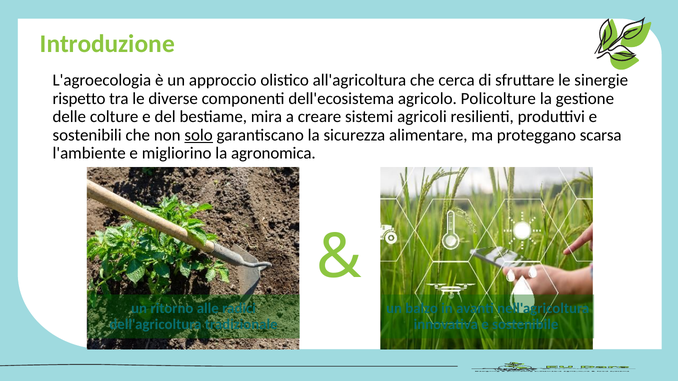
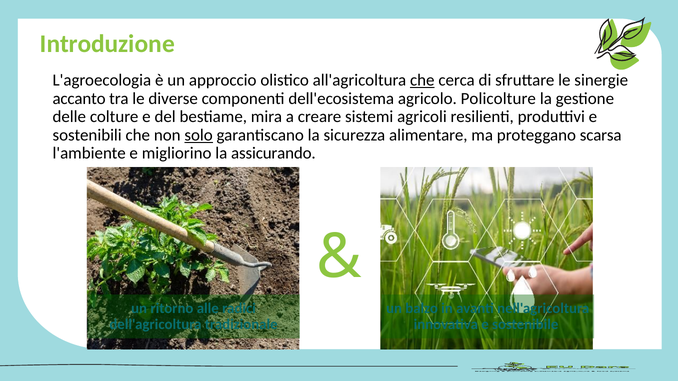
che at (422, 80) underline: none -> present
rispetto: rispetto -> accanto
agronomica: agronomica -> assicurando
